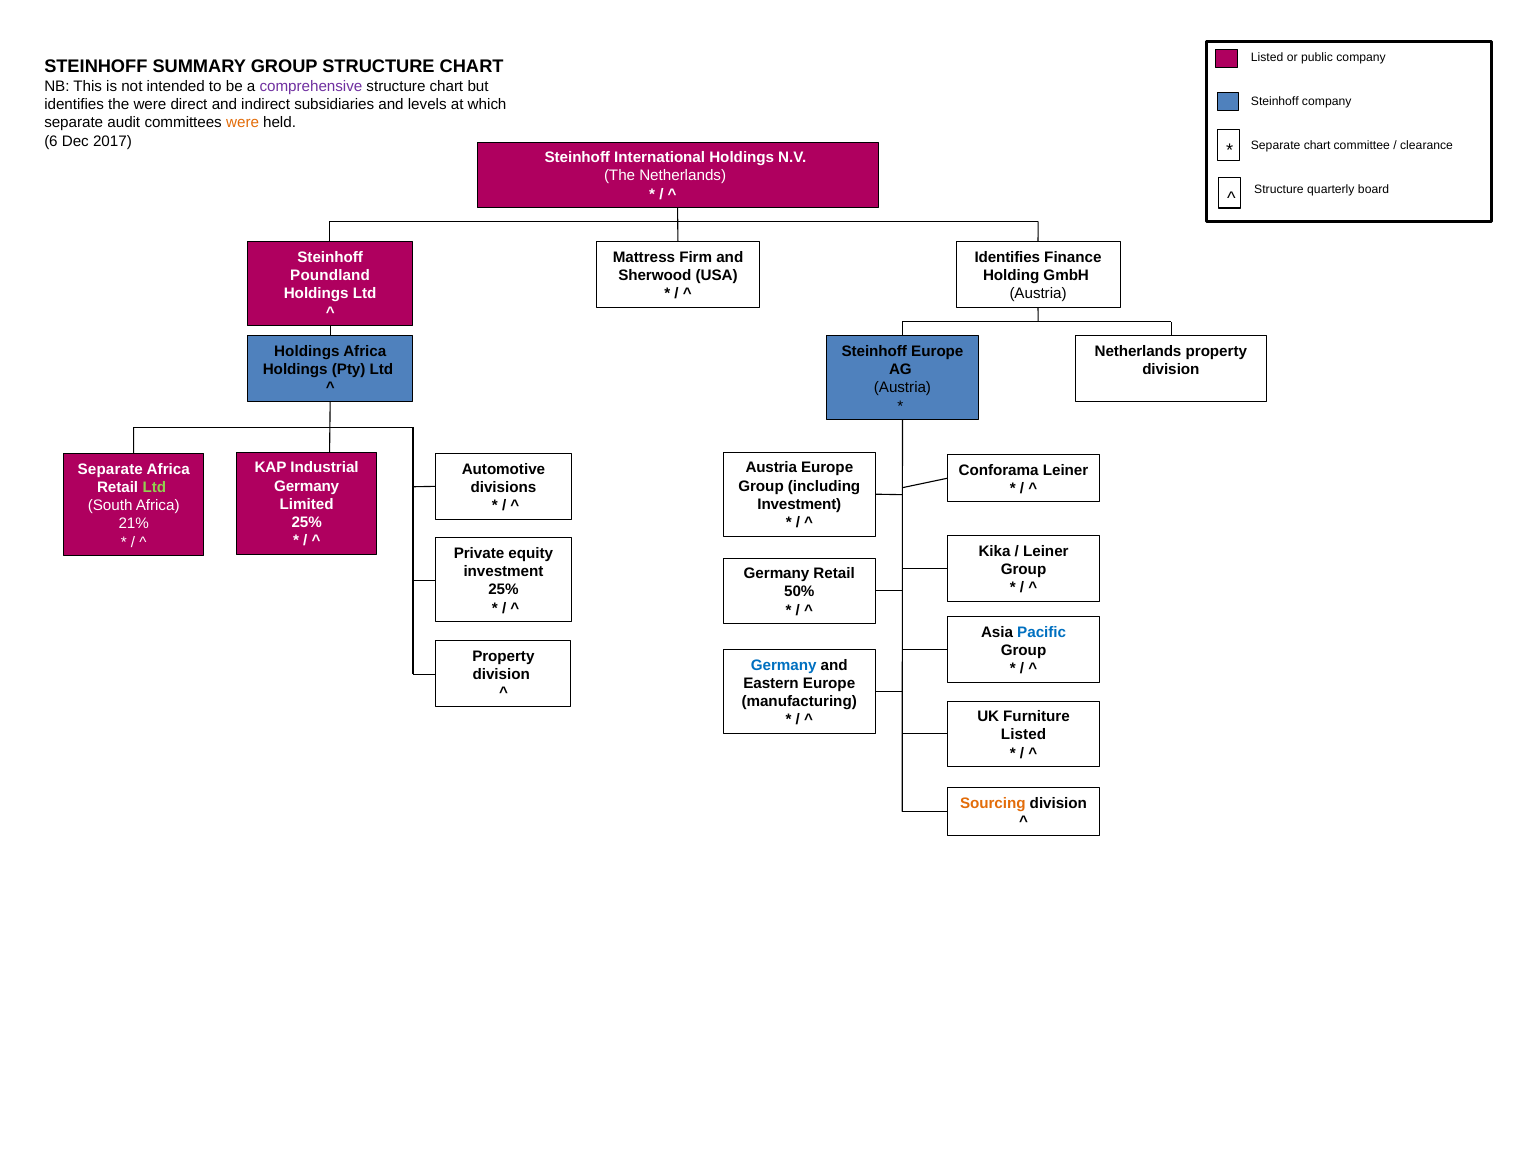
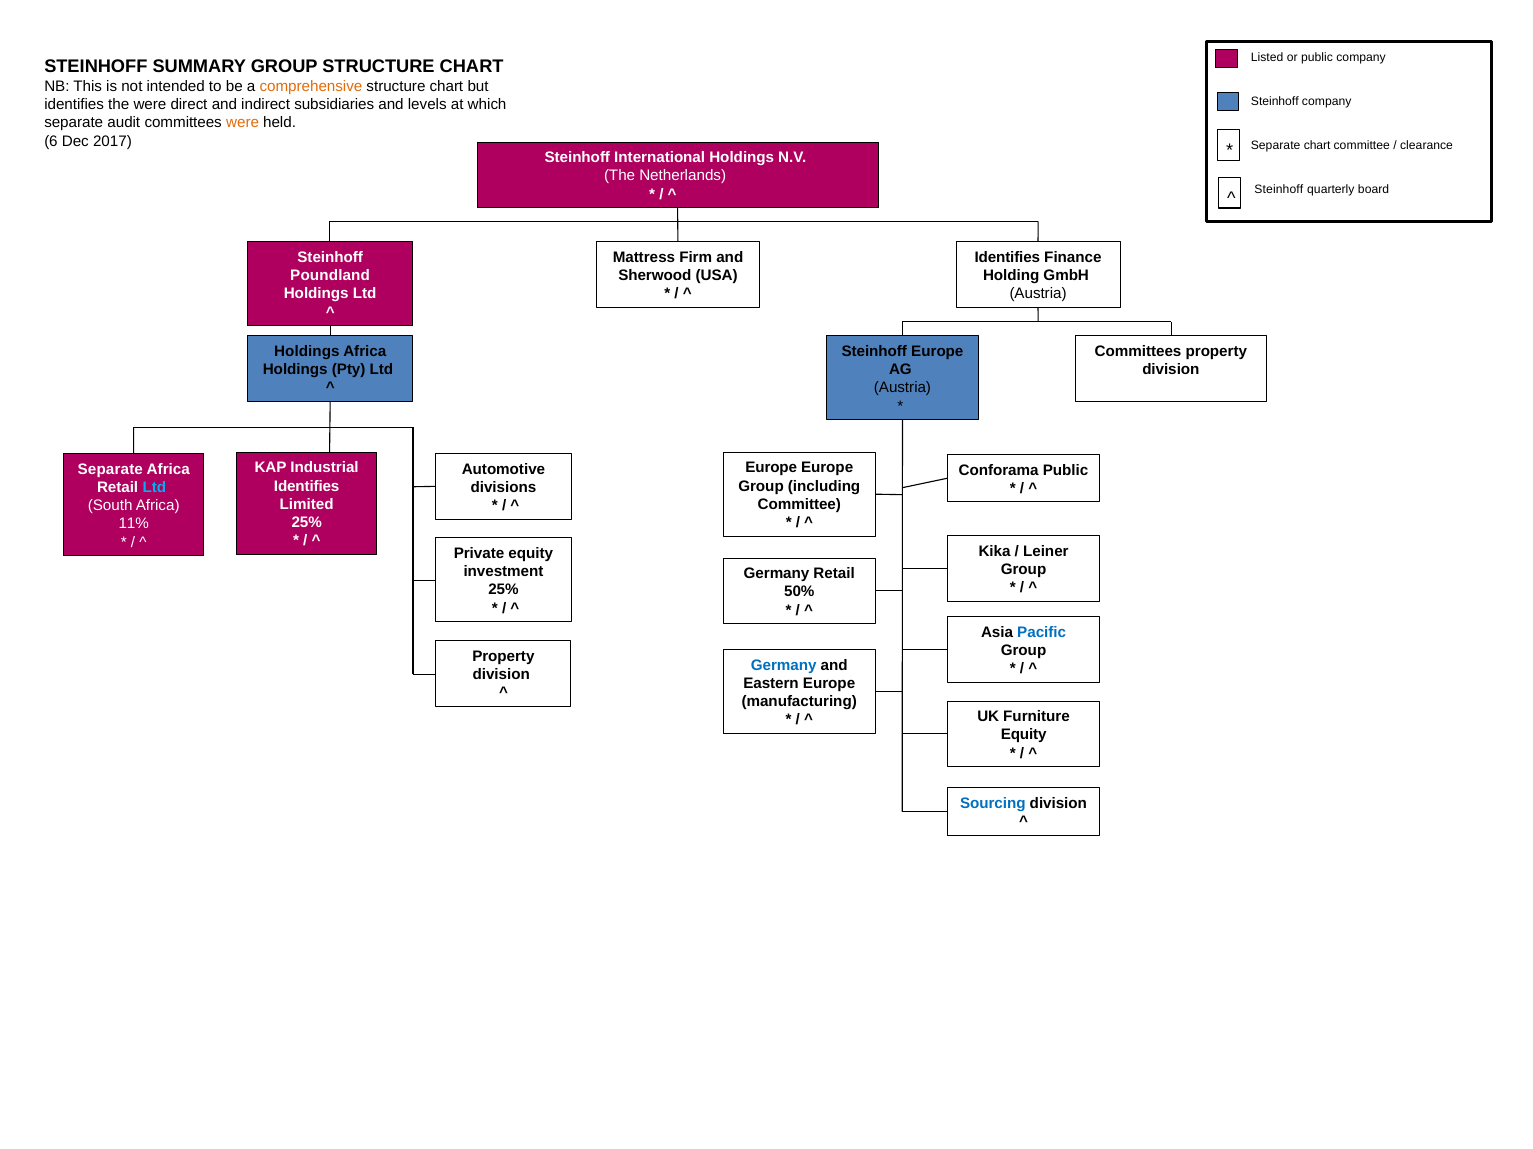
comprehensive colour: purple -> orange
Structure at (1279, 189): Structure -> Steinhoff
Netherlands at (1138, 352): Netherlands -> Committees
Austria at (771, 468): Austria -> Europe
Conforama Leiner: Leiner -> Public
Germany at (307, 486): Germany -> Identifies
Ltd at (154, 488) colour: light green -> light blue
Investment at (799, 505): Investment -> Committee
21%: 21% -> 11%
Listed at (1024, 735): Listed -> Equity
Sourcing colour: orange -> blue
